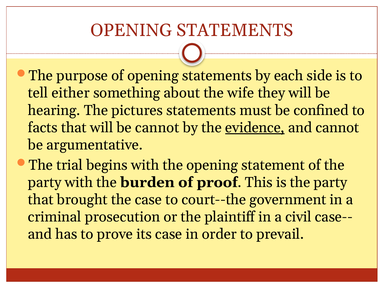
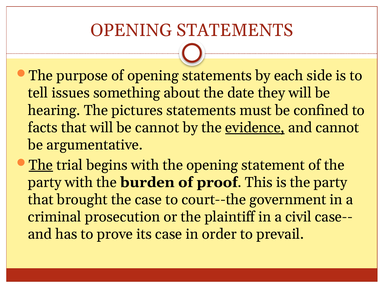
either: either -> issues
wife: wife -> date
The at (41, 165) underline: none -> present
